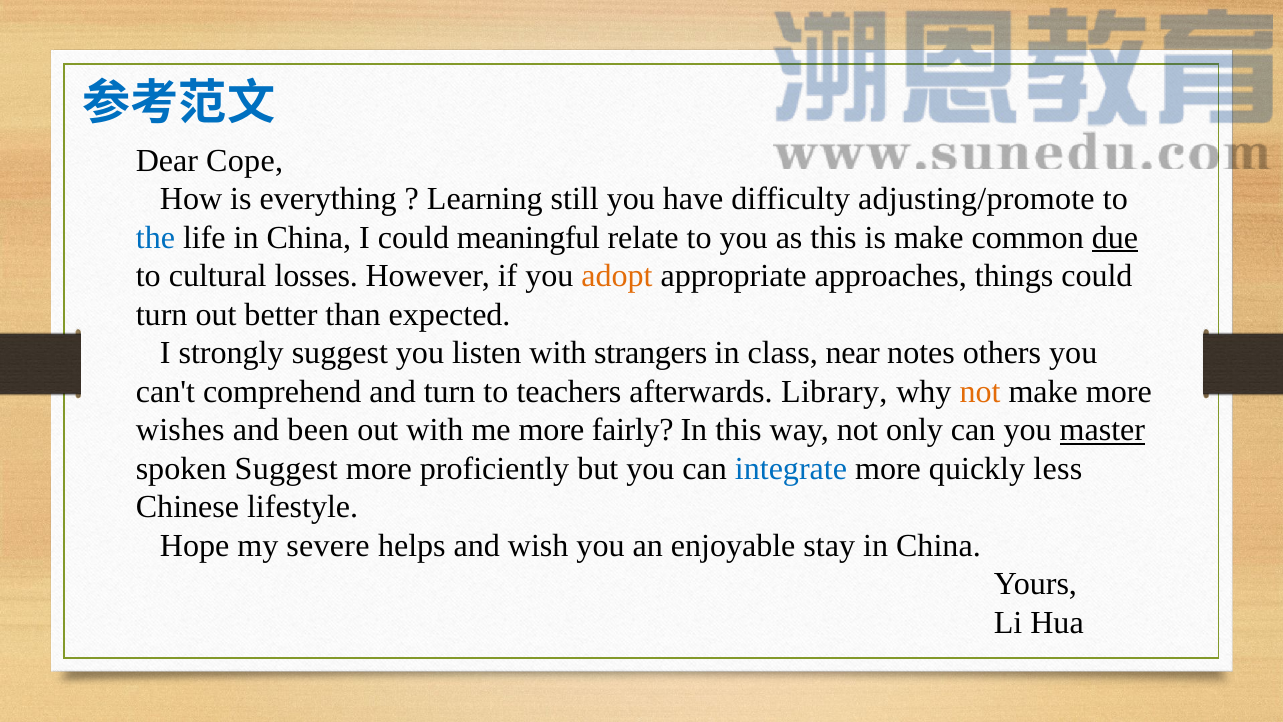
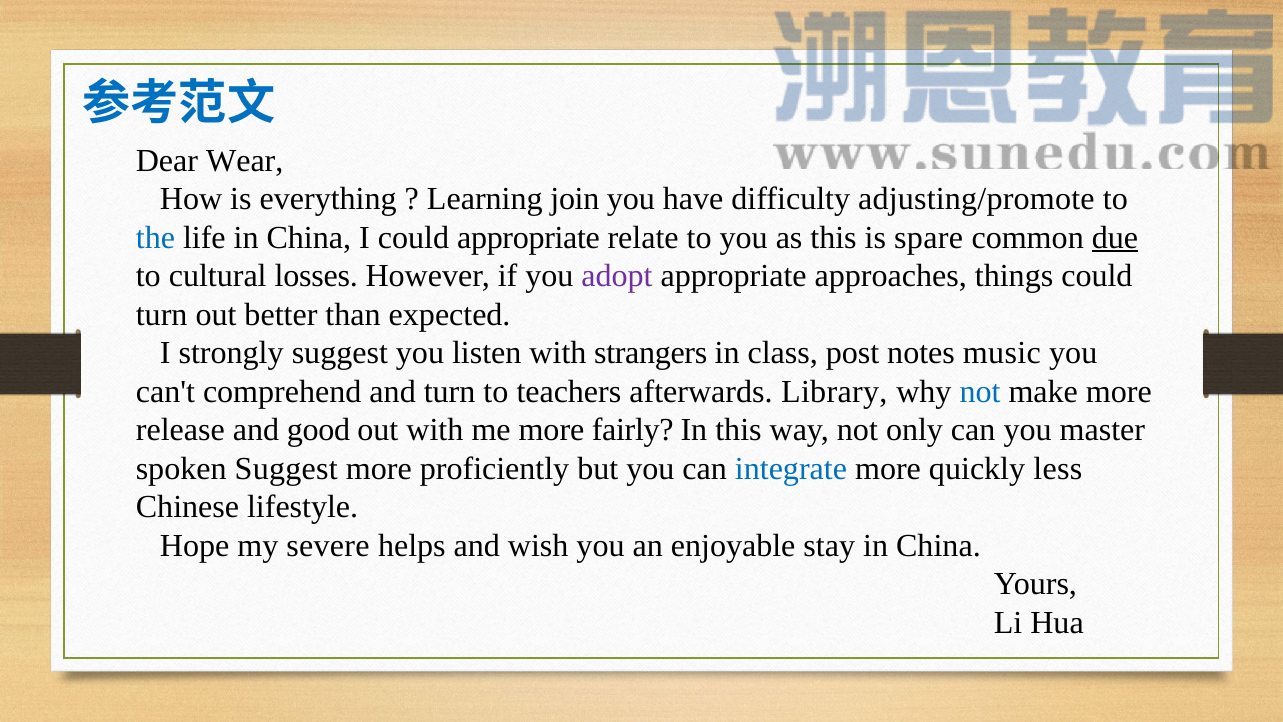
Cope: Cope -> Wear
still: still -> join
could meaningful: meaningful -> appropriate
is make: make -> spare
adopt colour: orange -> purple
near: near -> post
others: others -> music
not at (980, 391) colour: orange -> blue
wishes: wishes -> release
been: been -> good
master underline: present -> none
